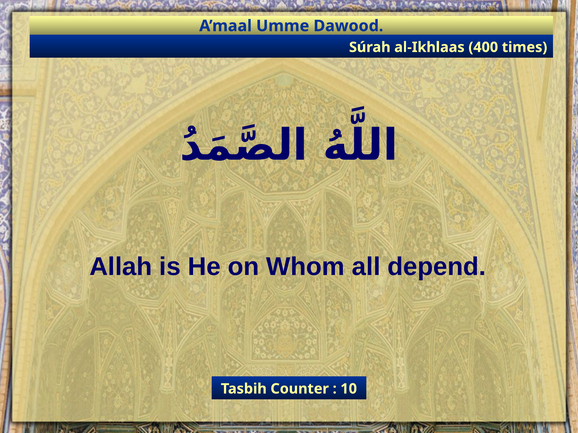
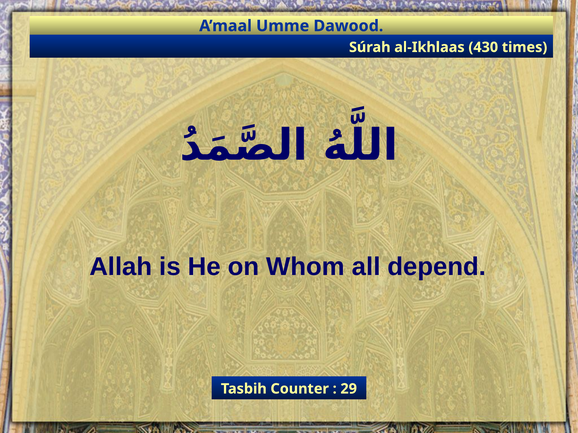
400: 400 -> 430
10: 10 -> 29
